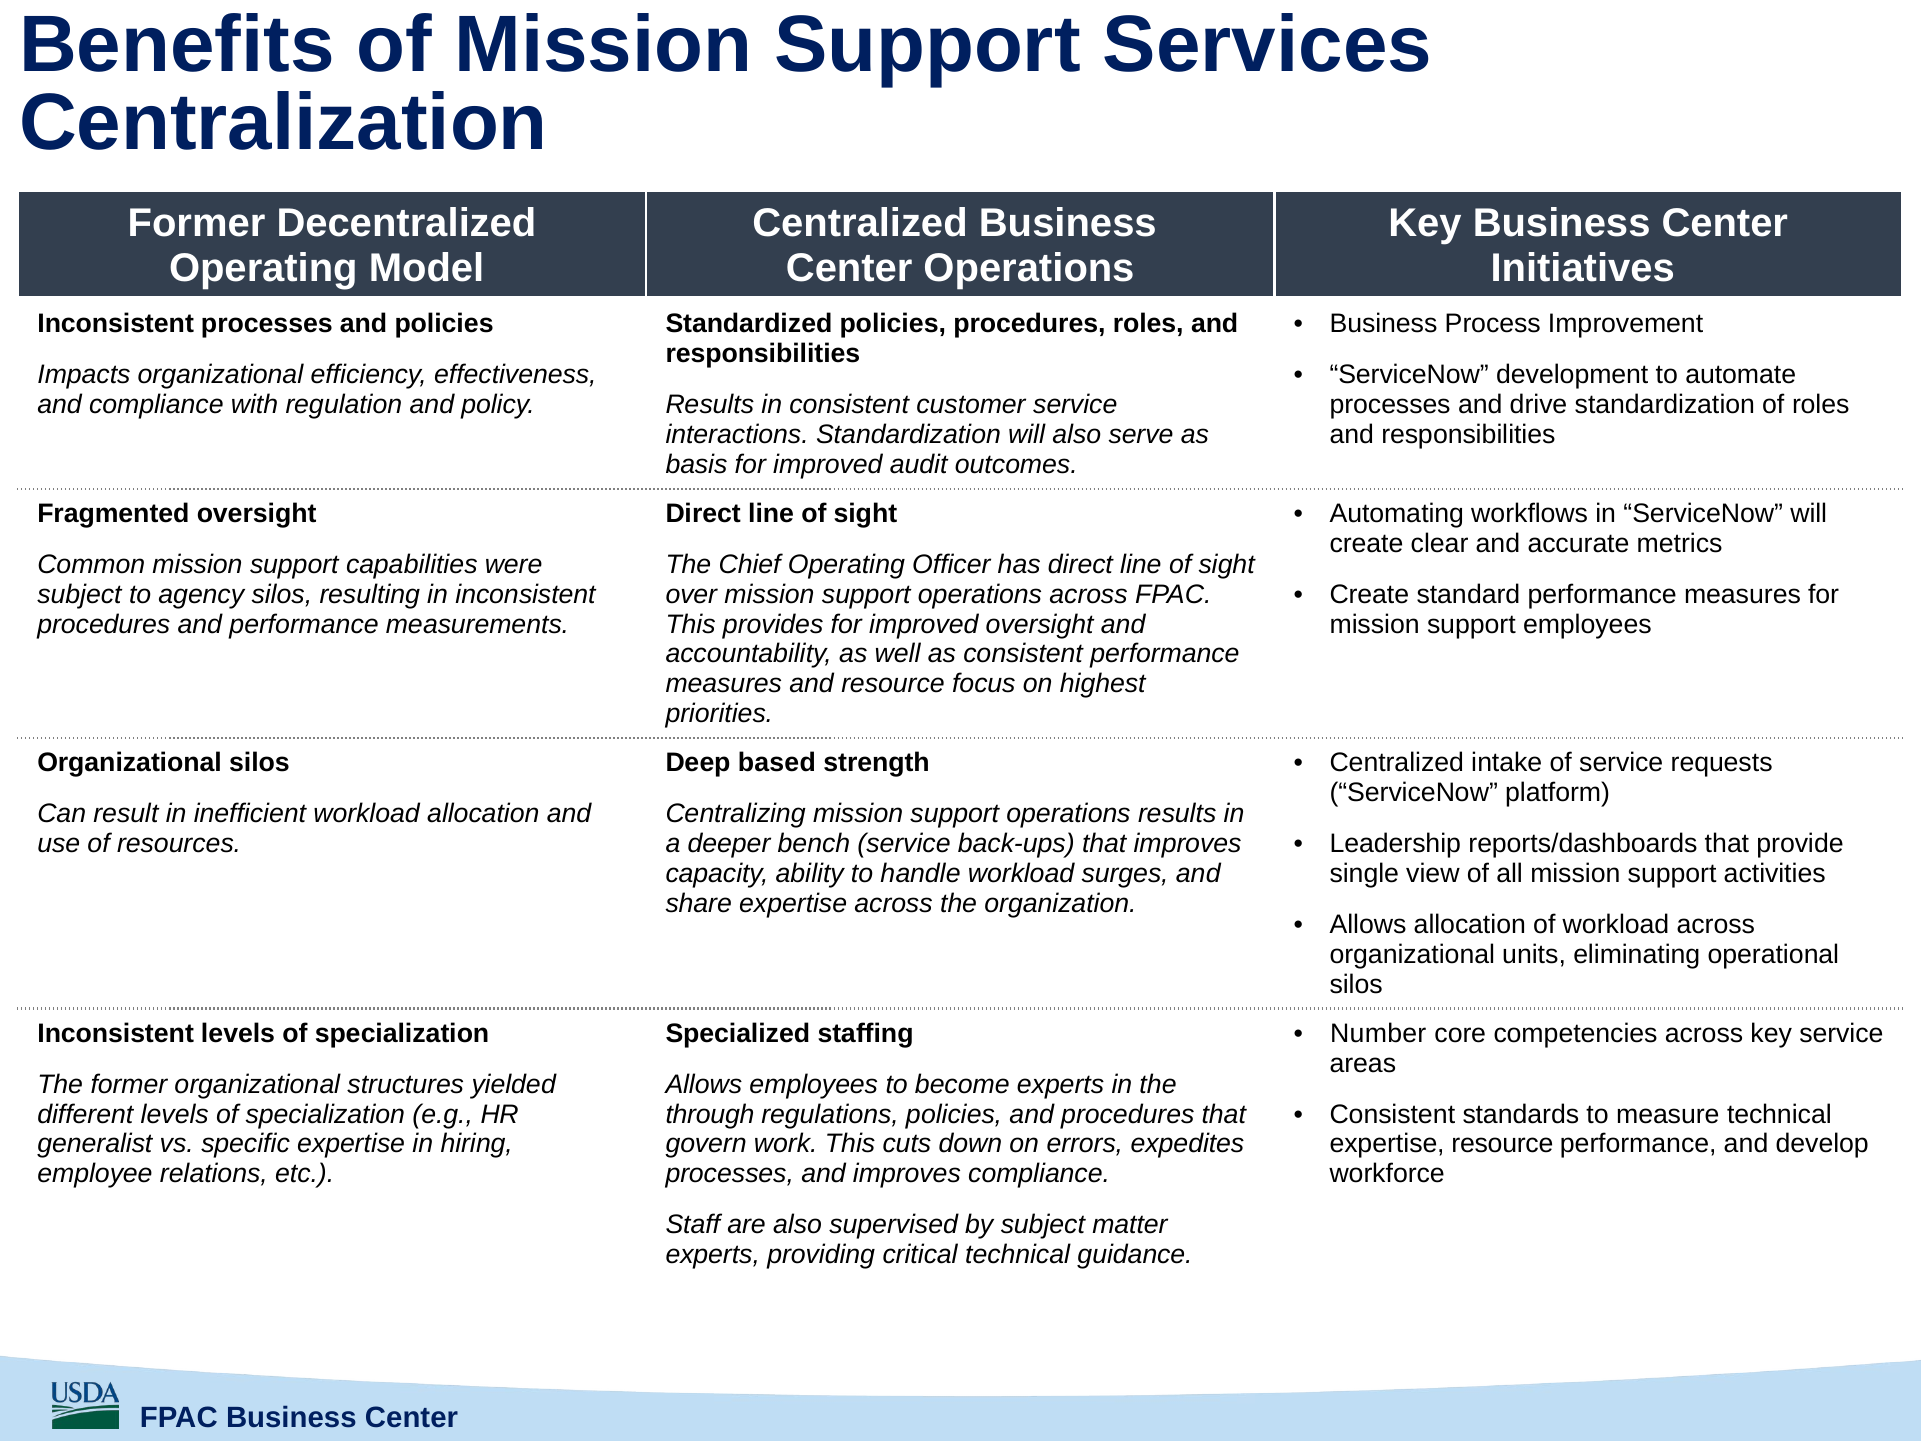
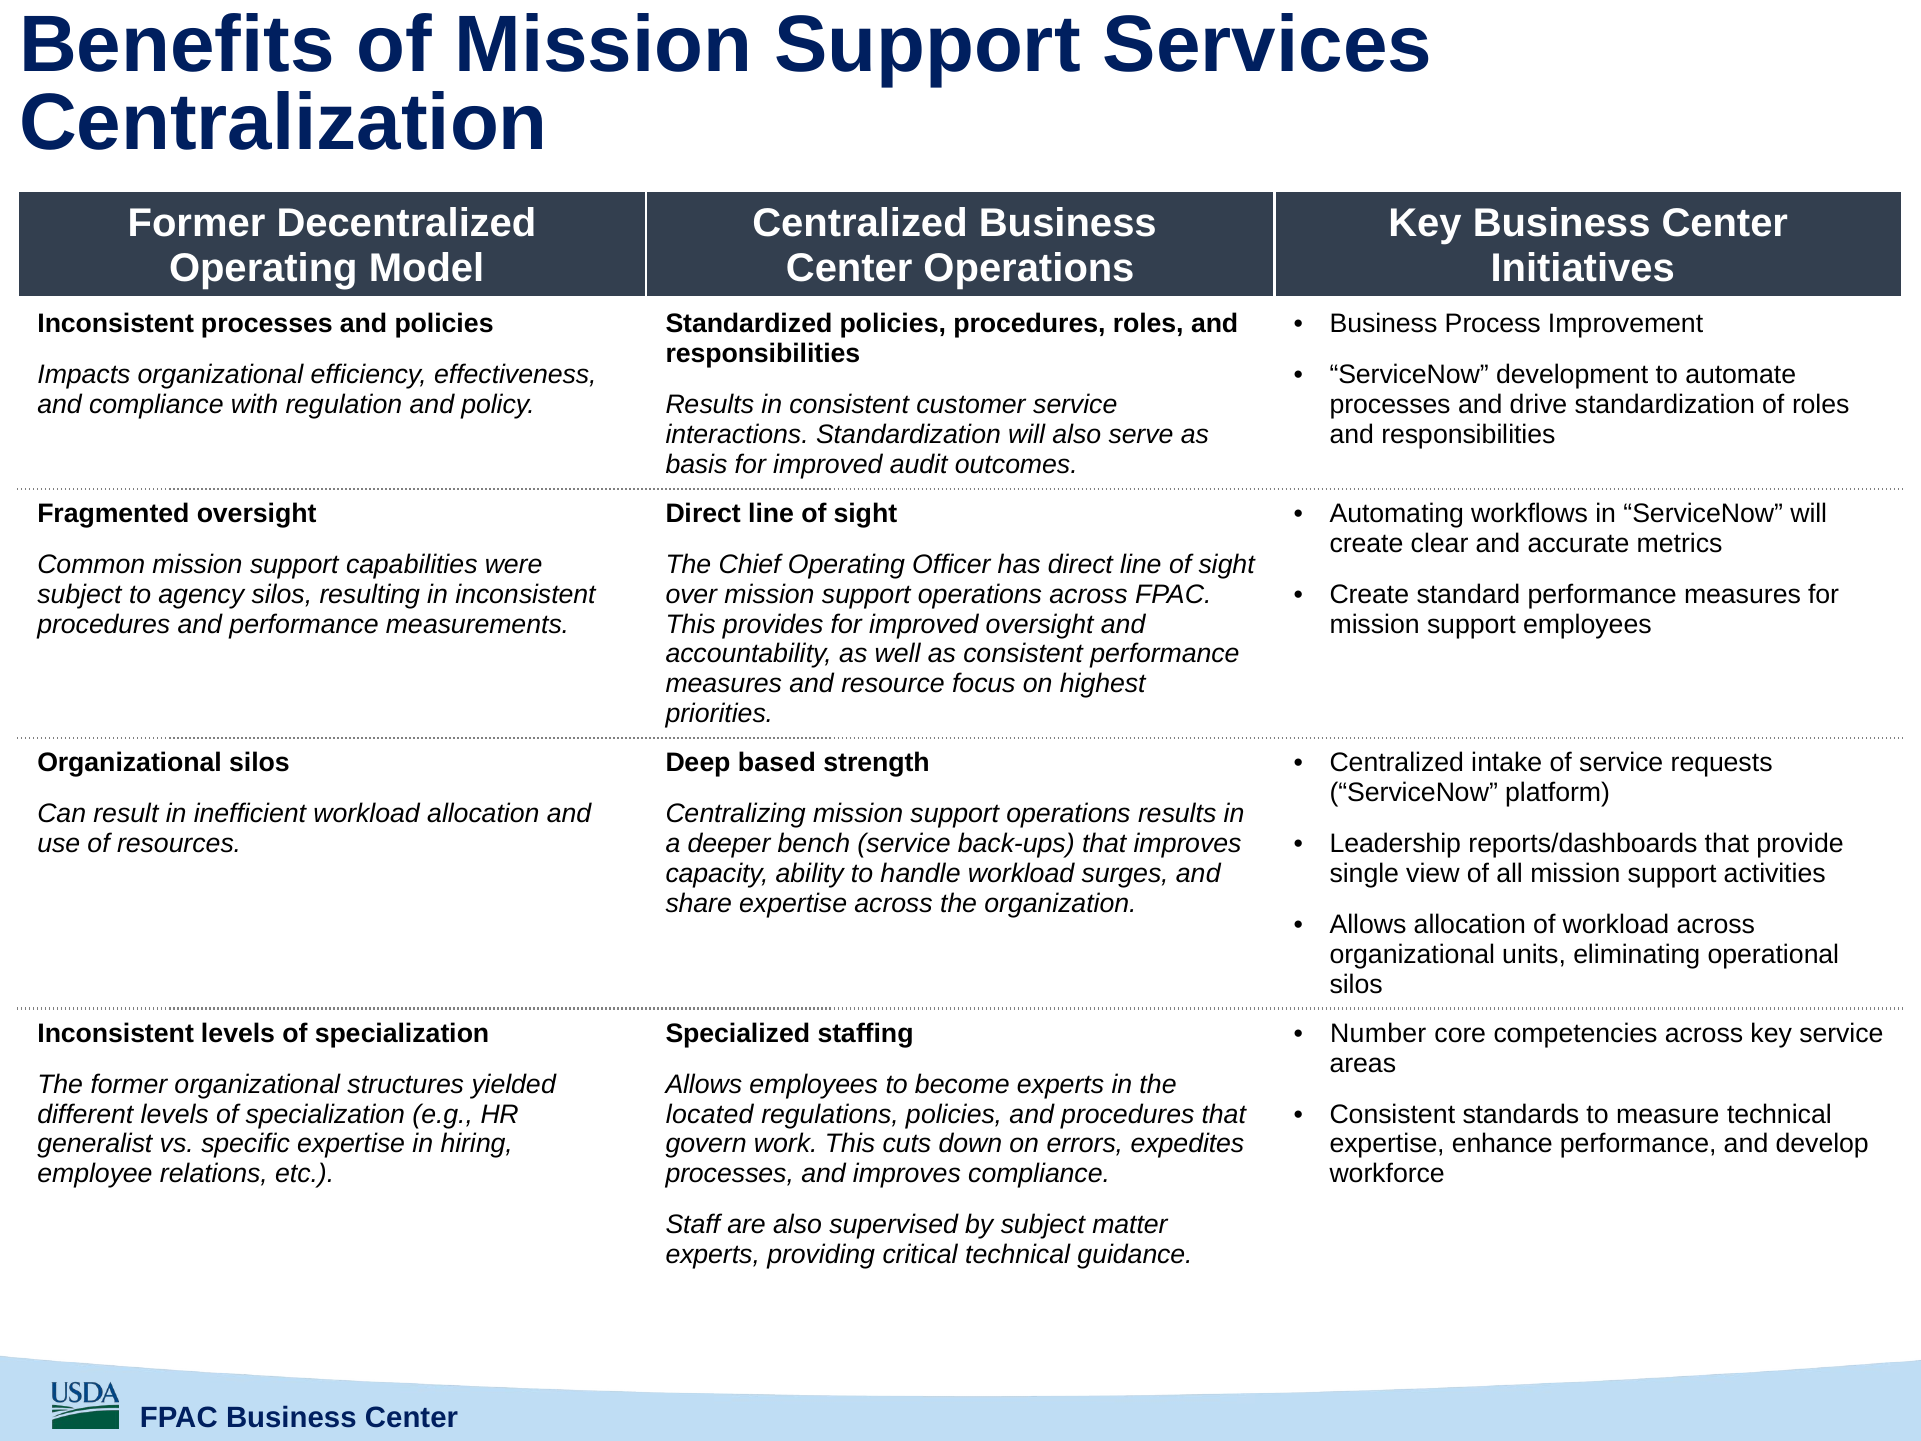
through: through -> located
expertise resource: resource -> enhance
